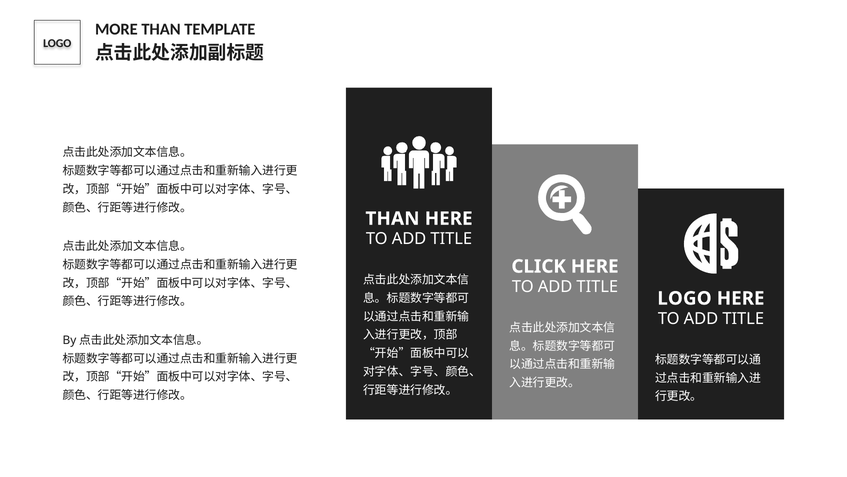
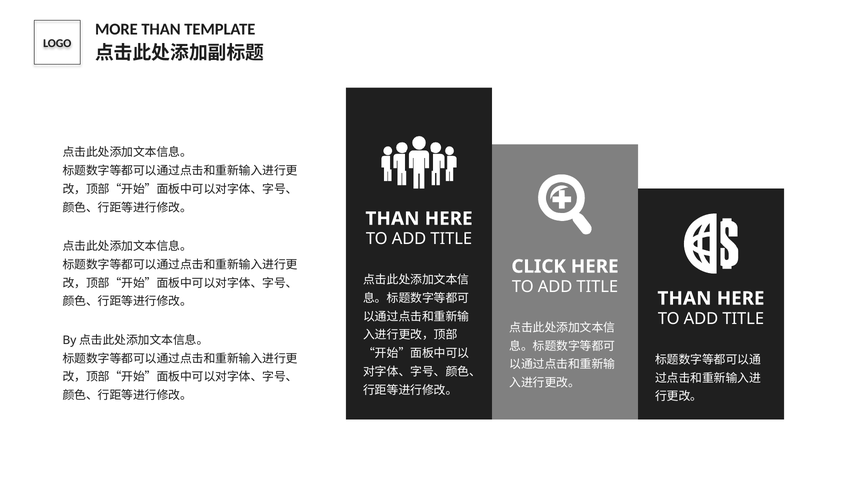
LOGO at (684, 298): LOGO -> THAN
